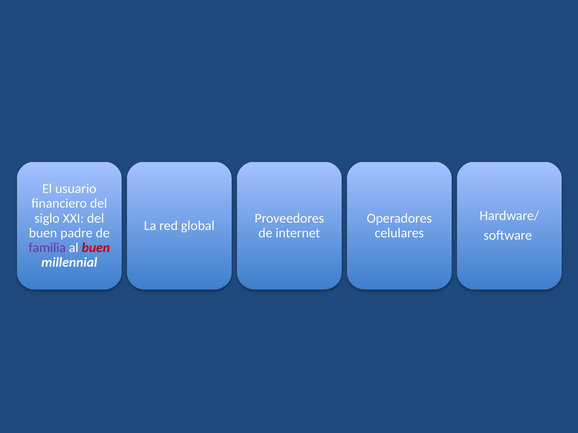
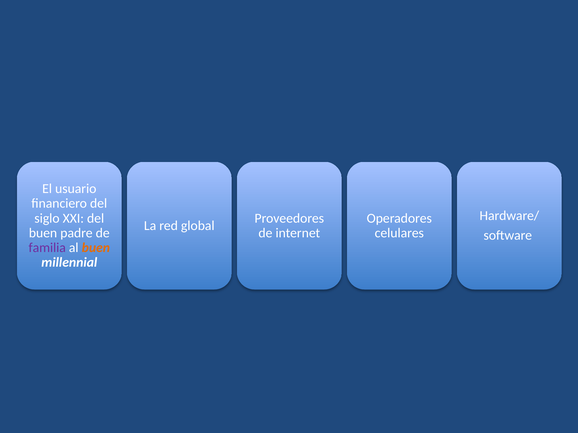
buen at (96, 248) colour: red -> orange
